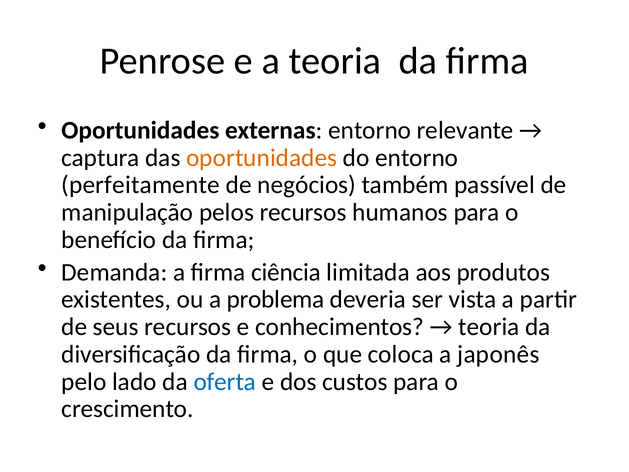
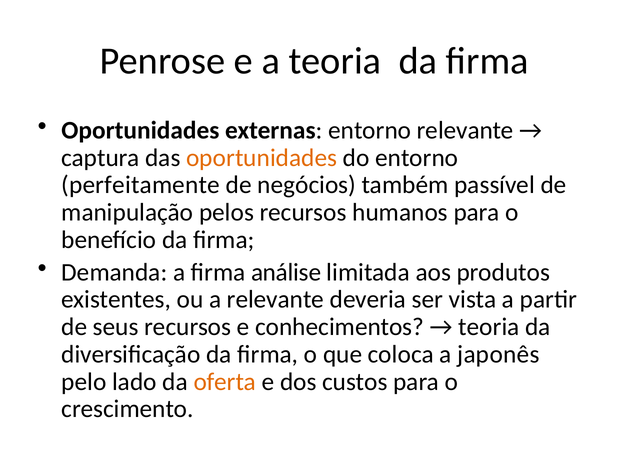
ciência: ciência -> análise
a problema: problema -> relevante
oferta colour: blue -> orange
